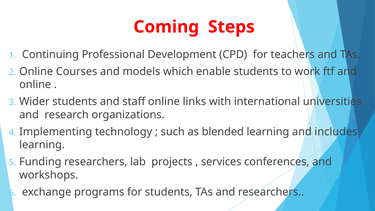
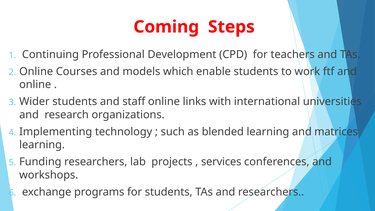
includes: includes -> matrices
